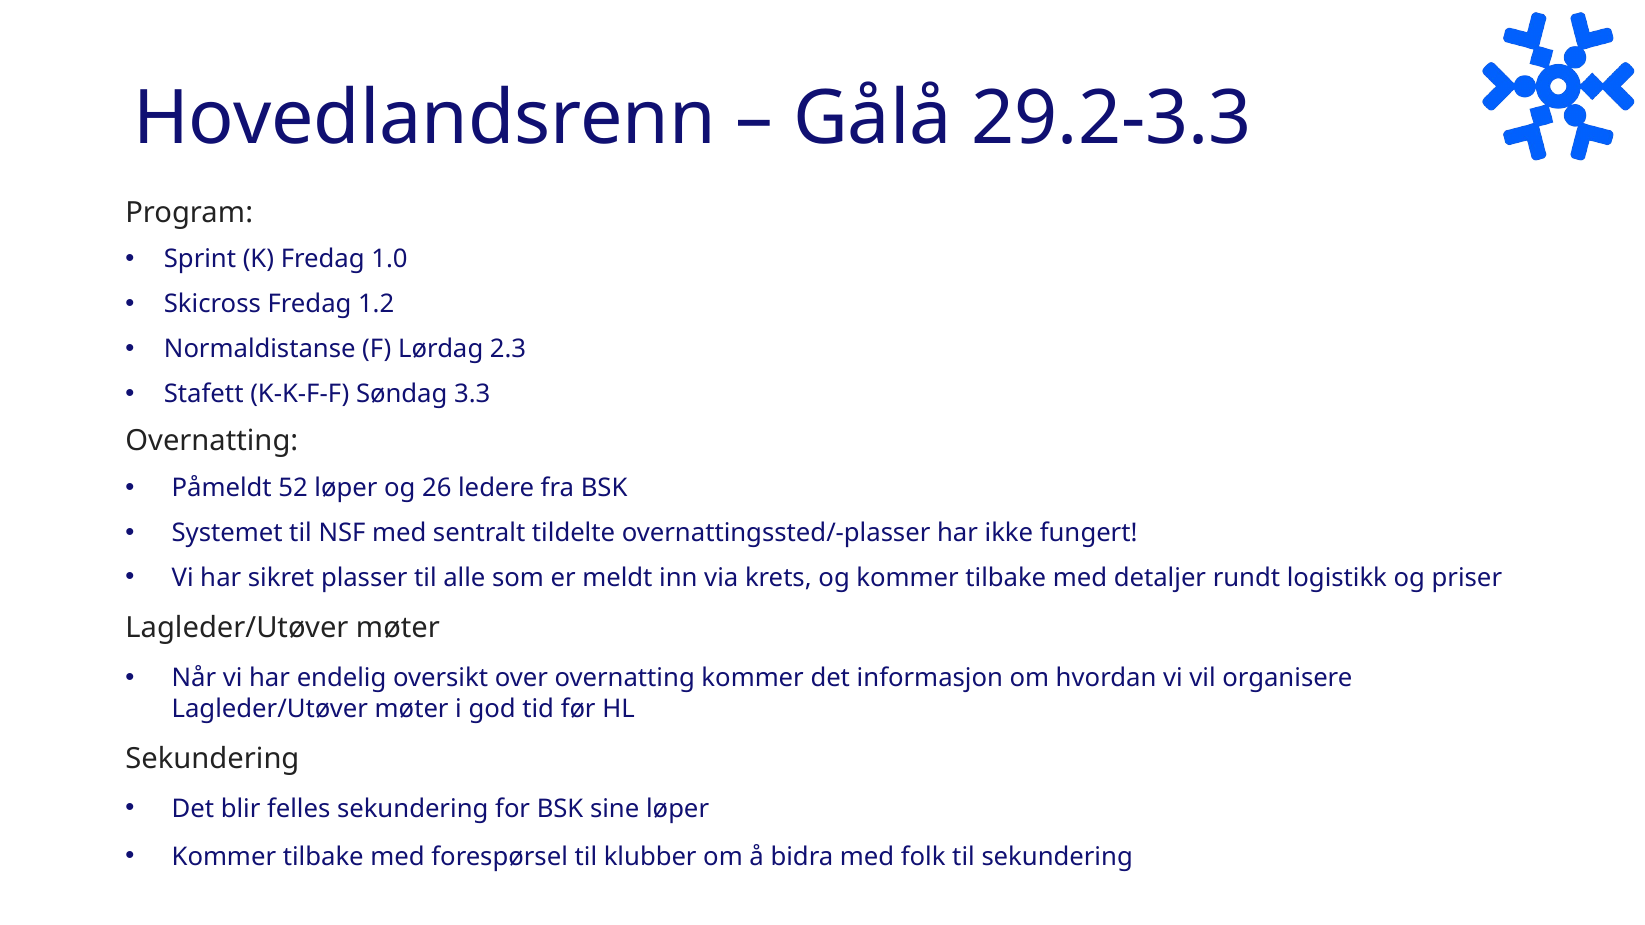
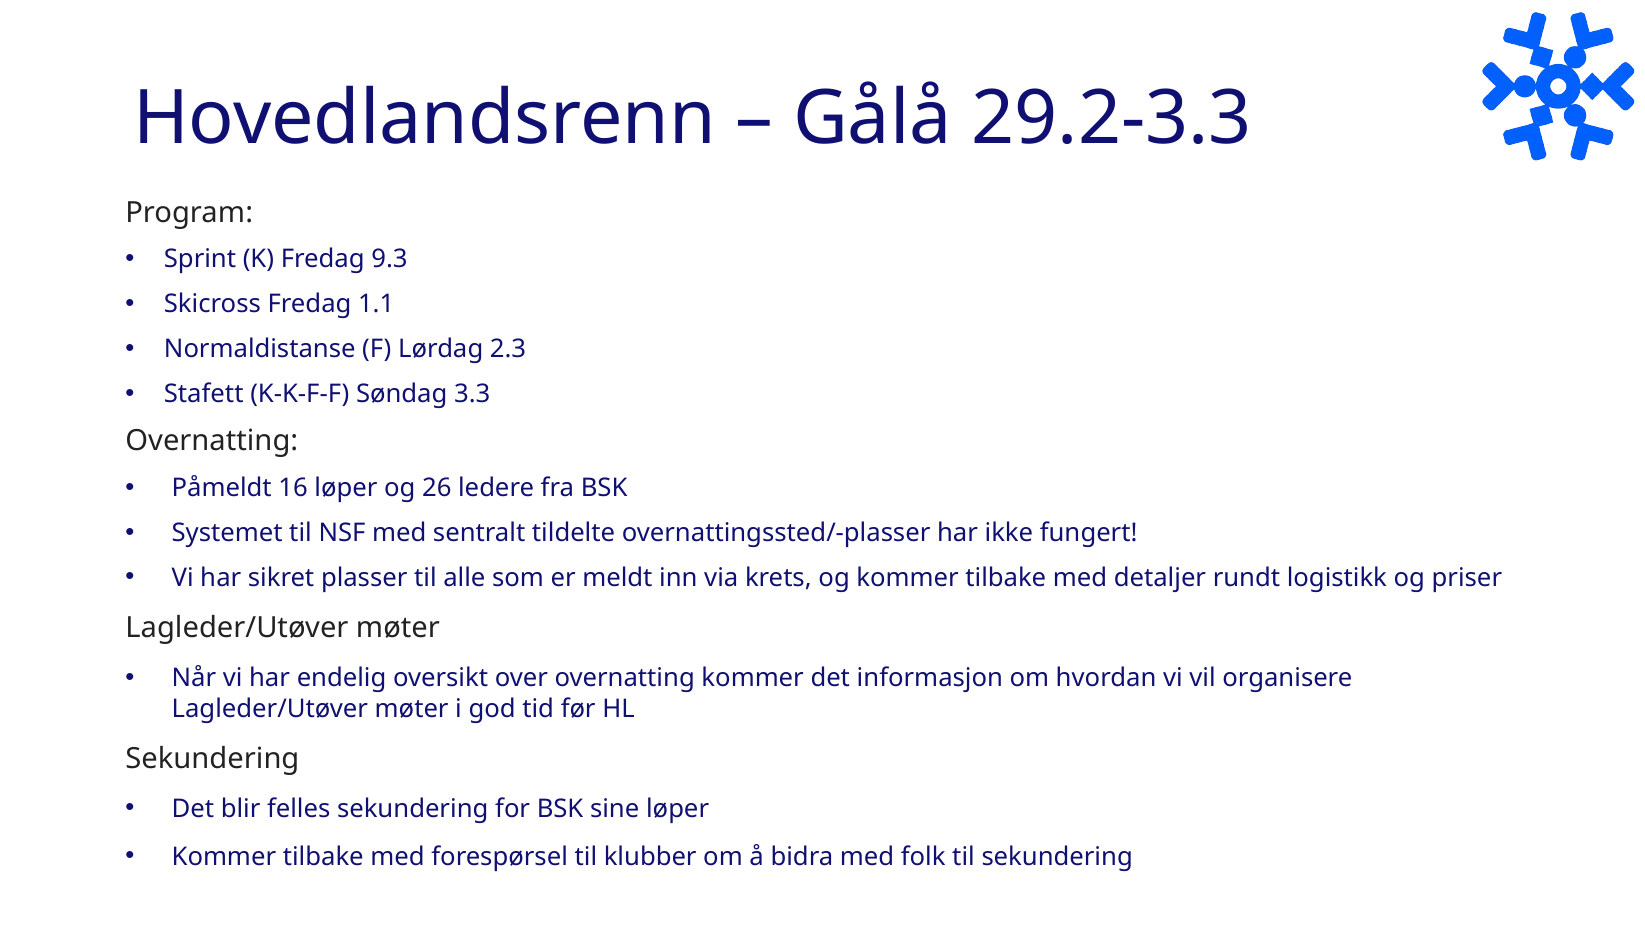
1.0: 1.0 -> 9.3
1.2: 1.2 -> 1.1
52: 52 -> 16
